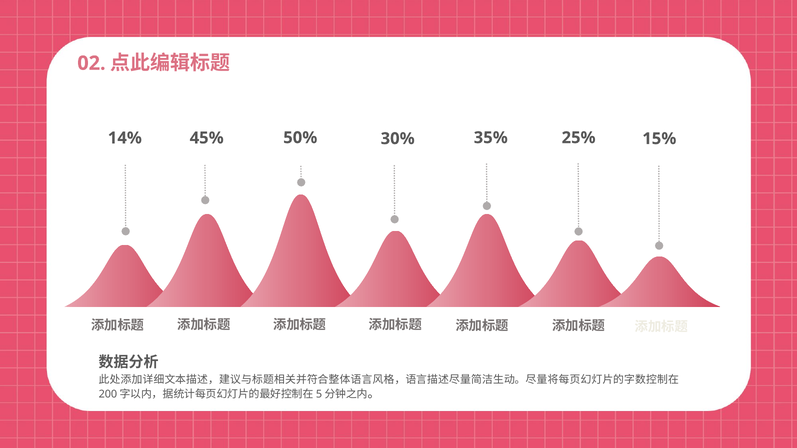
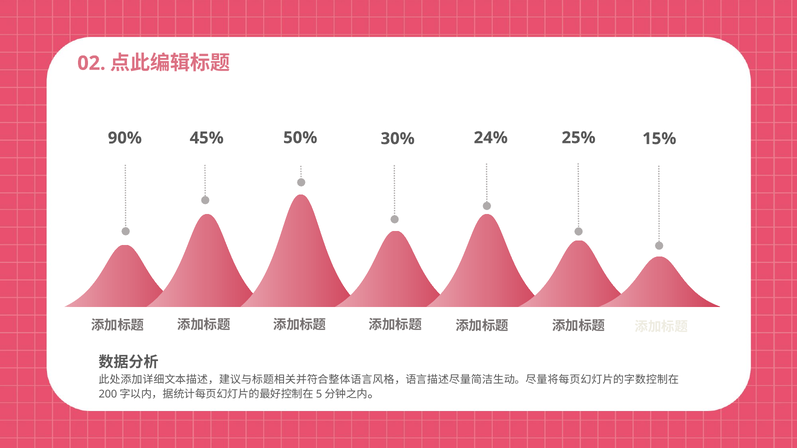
35%: 35% -> 24%
14%: 14% -> 90%
